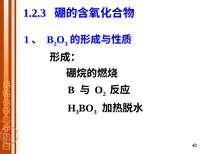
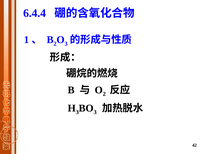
1.2.3: 1.2.3 -> 6.4.4
